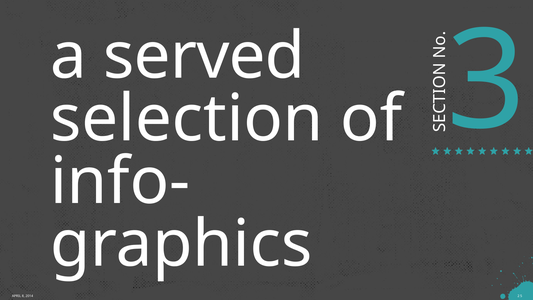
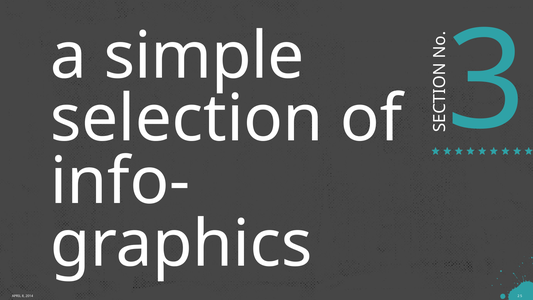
served: served -> simple
